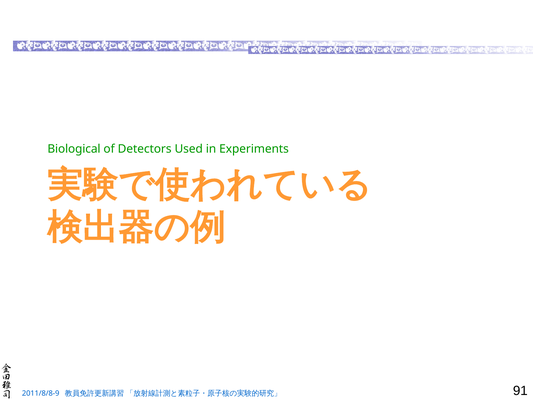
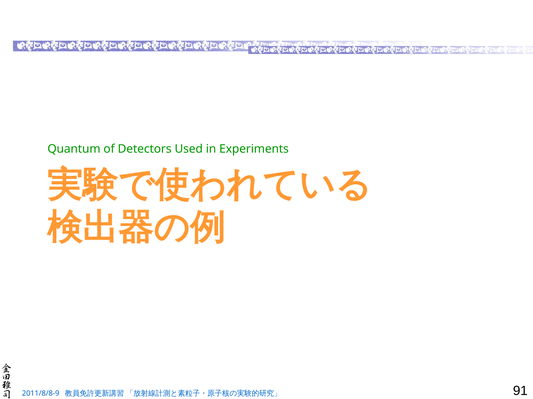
Biological: Biological -> Quantum
